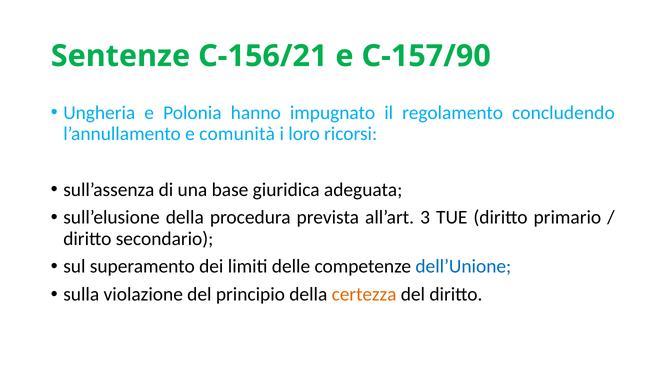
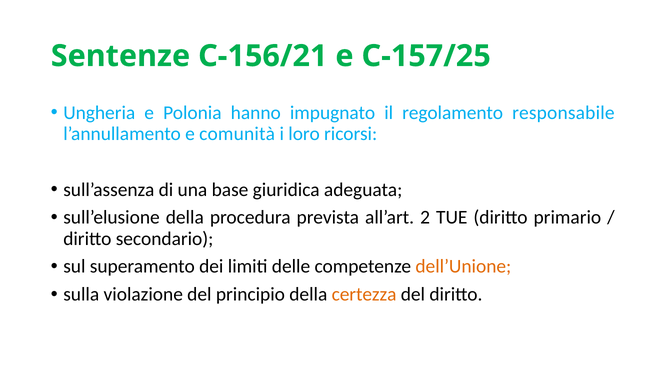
C-157/90: C-157/90 -> C-157/25
concludendo: concludendo -> responsabile
3: 3 -> 2
dell’Unione colour: blue -> orange
